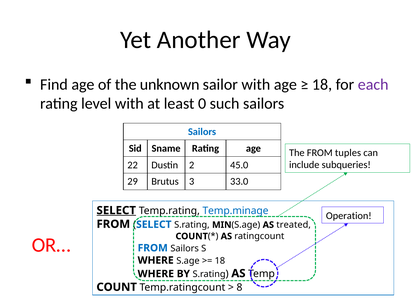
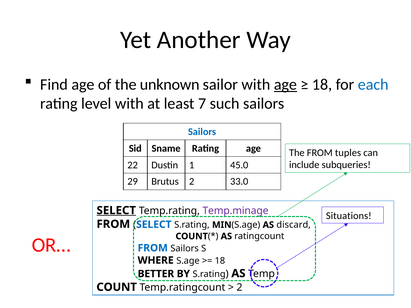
age at (285, 85) underline: none -> present
each colour: purple -> blue
0: 0 -> 7
2: 2 -> 1
Brutus 3: 3 -> 2
Temp.minage colour: blue -> purple
Operation: Operation -> Situations
treated: treated -> discard
WHERE at (156, 274): WHERE -> BETTER
8 at (239, 288): 8 -> 2
